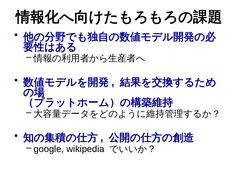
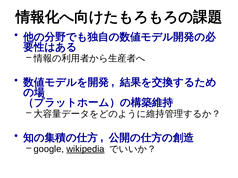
wikipedia underline: none -> present
